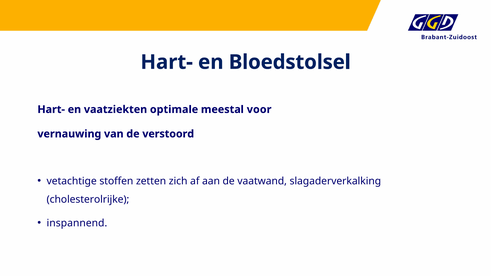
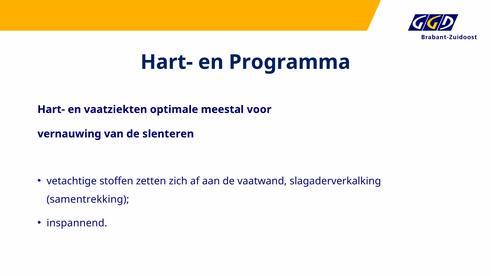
Bloedstolsel: Bloedstolsel -> Programma
verstoord: verstoord -> slenteren
cholesterolrijke: cholesterolrijke -> samentrekking
